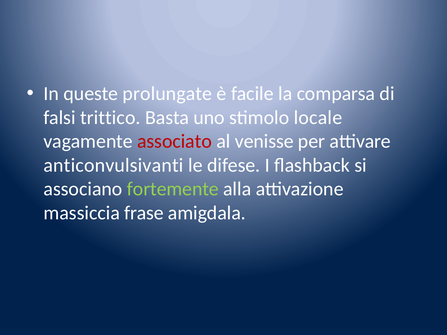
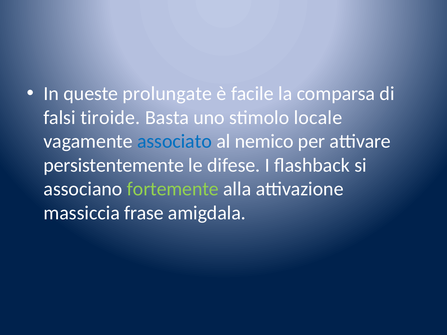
trittico: trittico -> tiroide
associato colour: red -> blue
venisse: venisse -> nemico
anticonvulsivanti: anticonvulsivanti -> persistentemente
